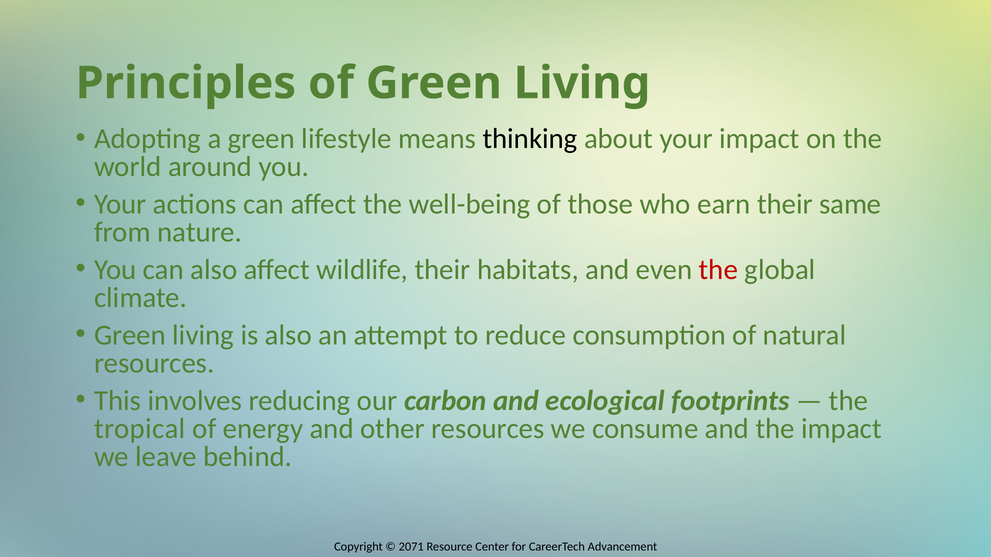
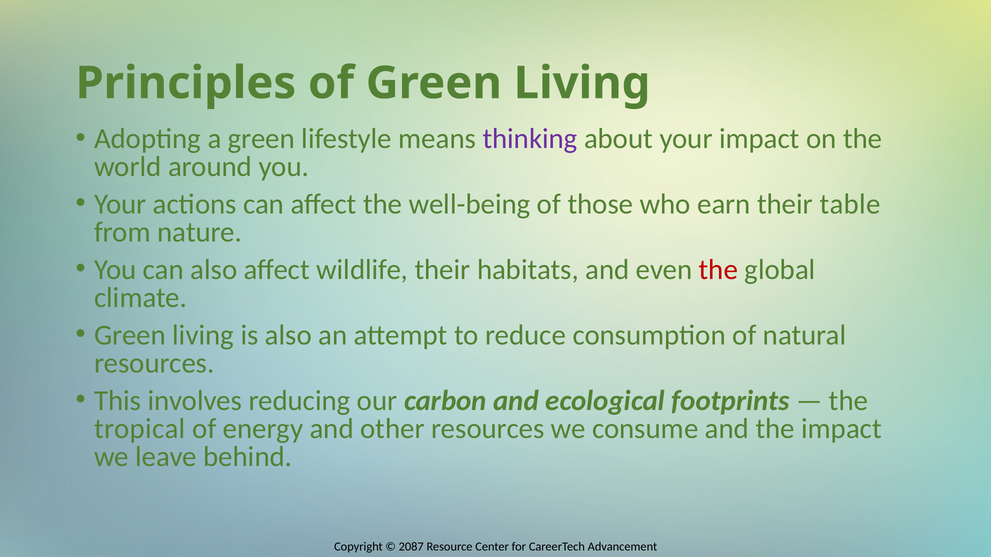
thinking colour: black -> purple
same: same -> table
2071: 2071 -> 2087
